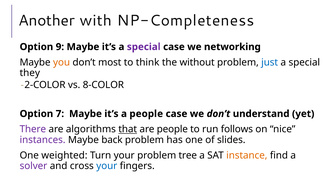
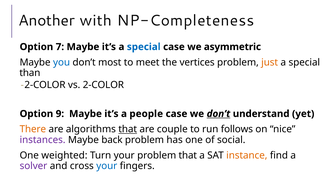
9: 9 -> 7
special at (144, 47) colour: purple -> blue
networking: networking -> asymmetric
you colour: orange -> blue
think: think -> meet
without: without -> vertices
just colour: blue -> orange
they: they -> than
8-COLOR: 8-COLOR -> 2-COLOR
7: 7 -> 9
don’t at (218, 114) underline: none -> present
There colour: purple -> orange
are people: people -> couple
slides: slides -> social
problem tree: tree -> that
